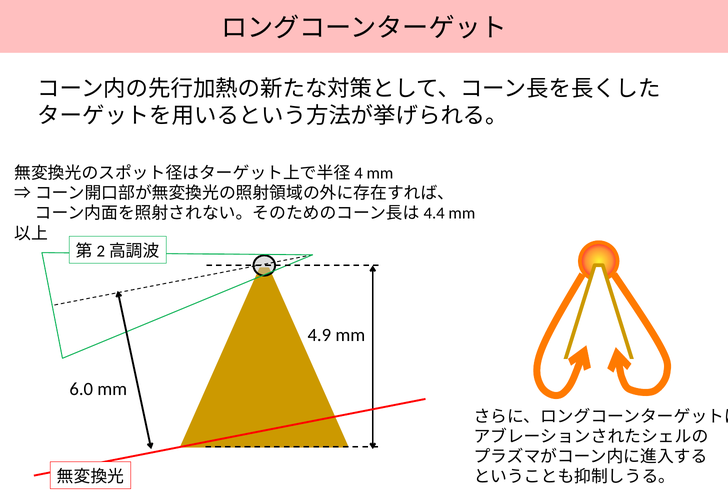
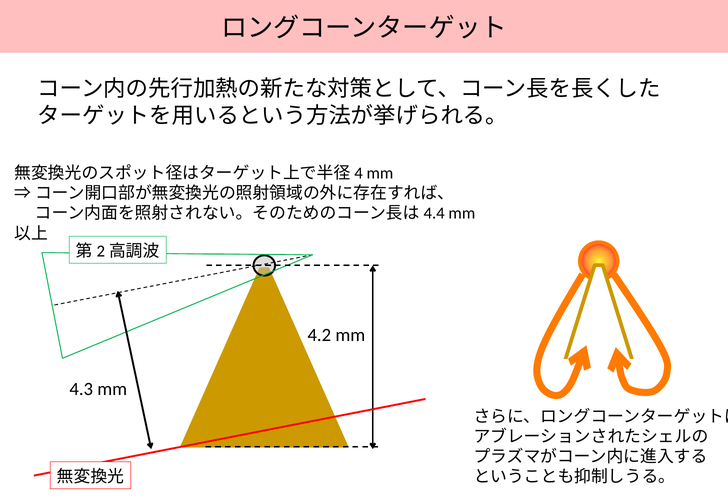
4.9: 4.9 -> 4.2
6.0: 6.0 -> 4.3
